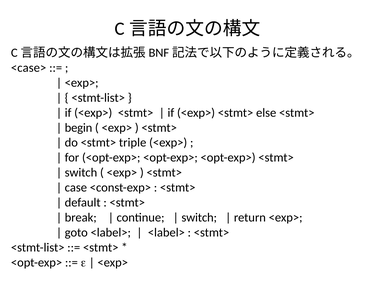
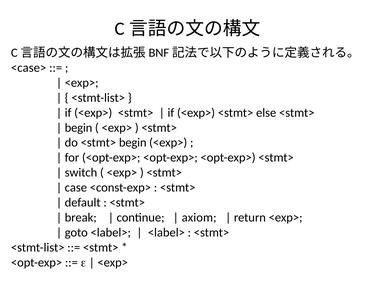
<stmt> triple: triple -> begin
switch at (199, 218): switch -> axiom
